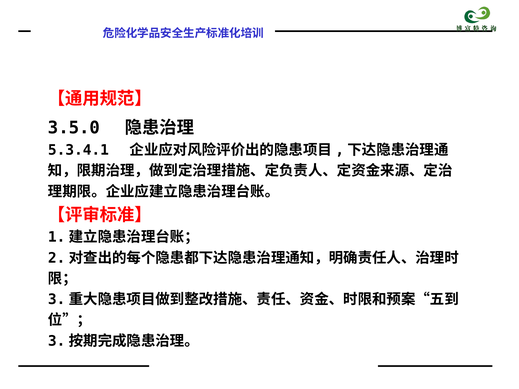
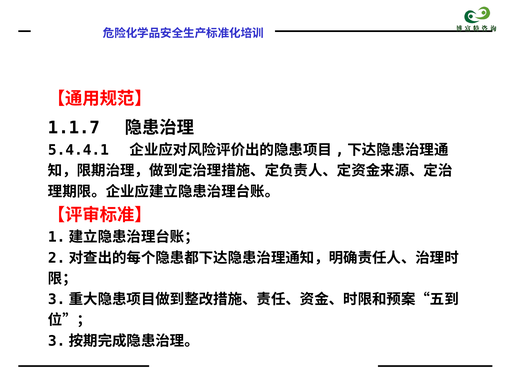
3.5.0: 3.5.0 -> 1.1.7
5.3.4.1: 5.3.4.1 -> 5.4.4.1
